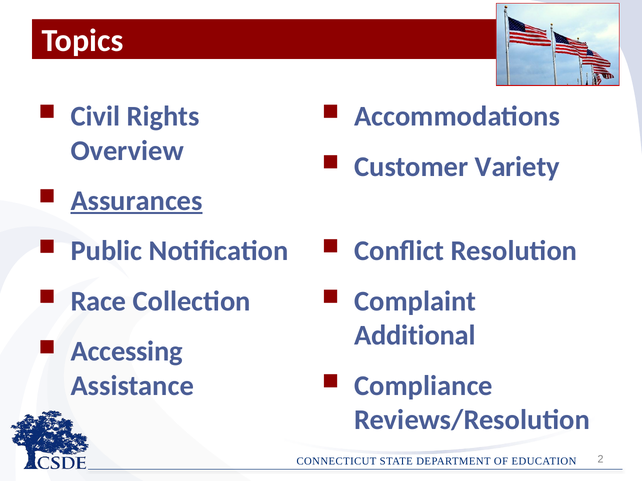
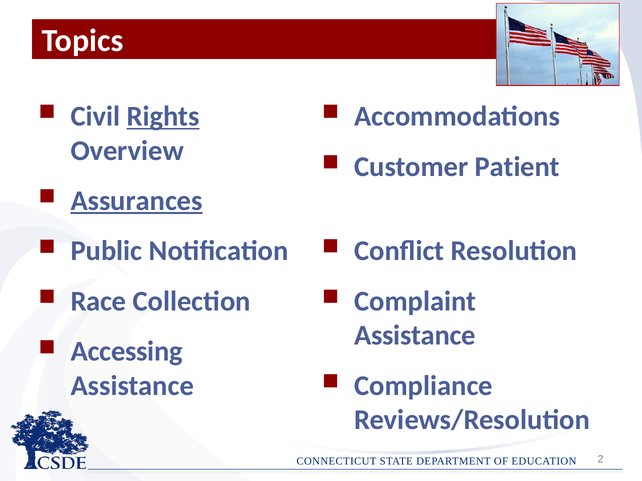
Rights underline: none -> present
Variety: Variety -> Patient
Additional at (415, 336): Additional -> Assistance
